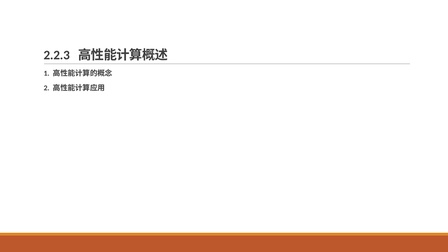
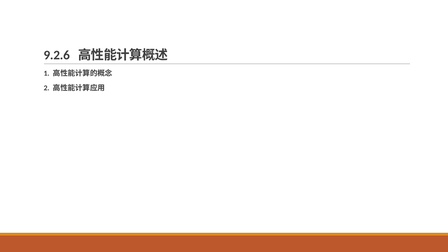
2.2.3: 2.2.3 -> 9.2.6
